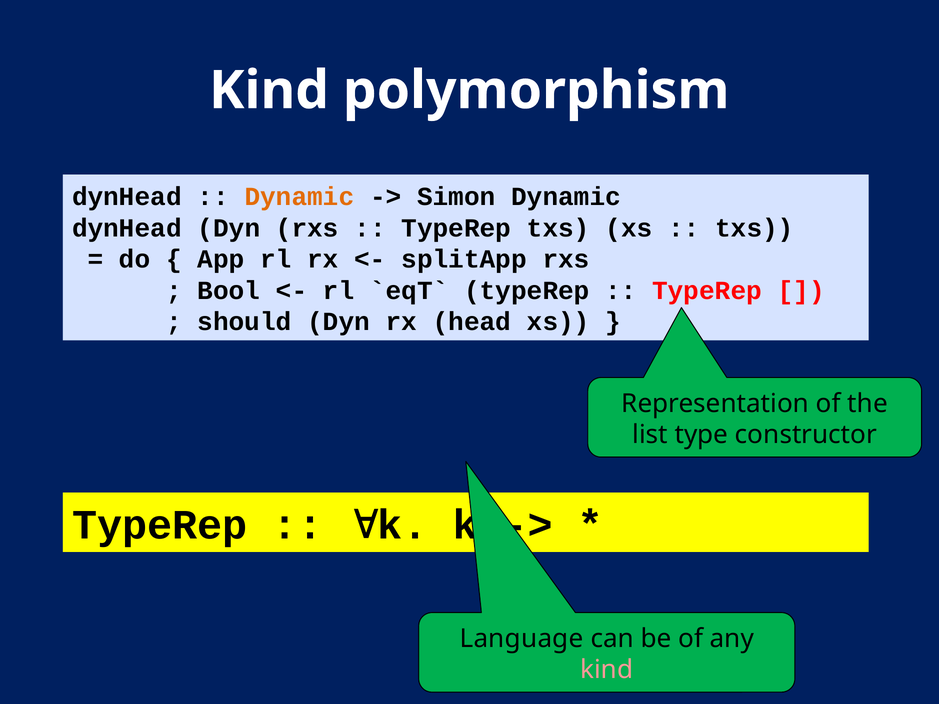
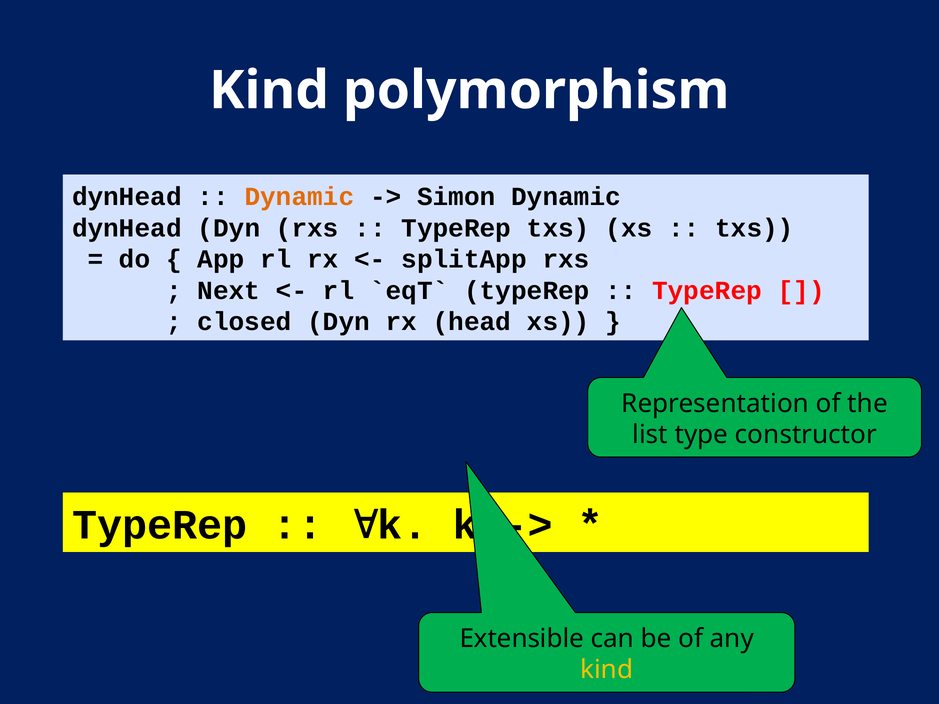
Bool: Bool -> Next
should: should -> closed
Language: Language -> Extensible
kind at (607, 670) colour: pink -> yellow
